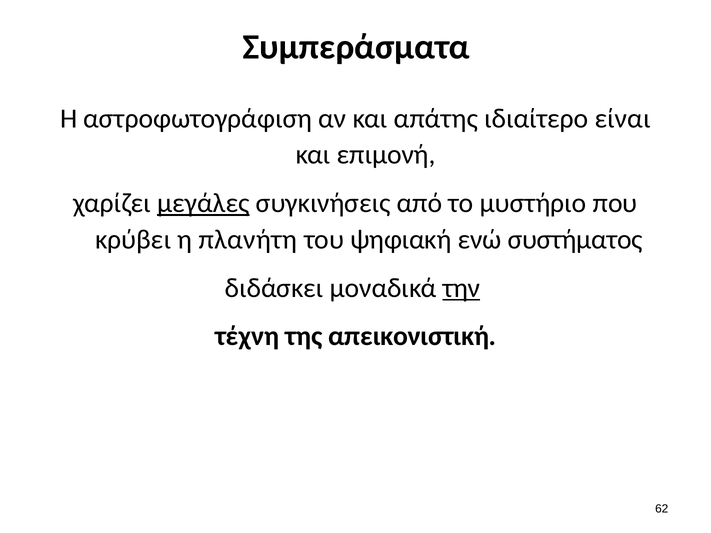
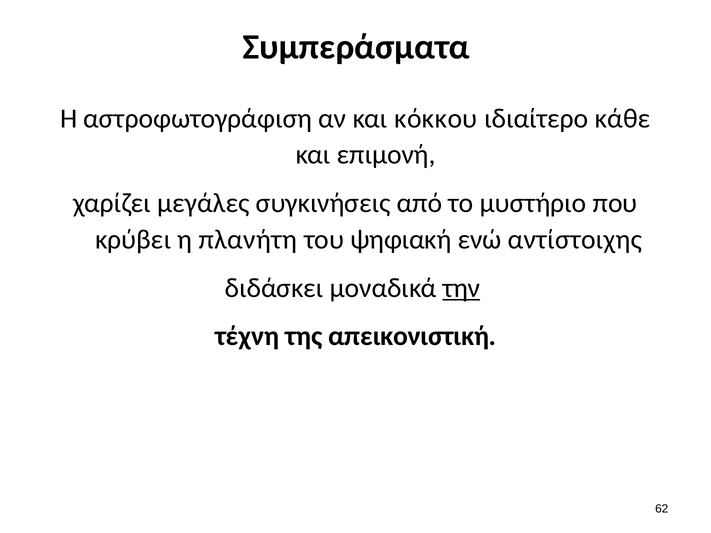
απάτης: απάτης -> κόκκου
είναι: είναι -> κάθε
μεγάλες underline: present -> none
συστήματος: συστήματος -> αντίστοιχης
